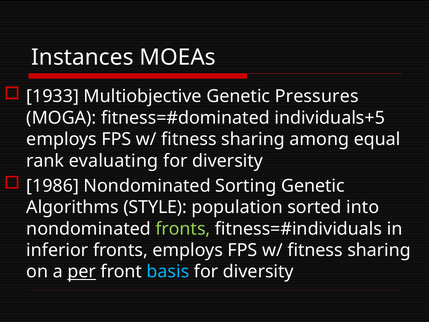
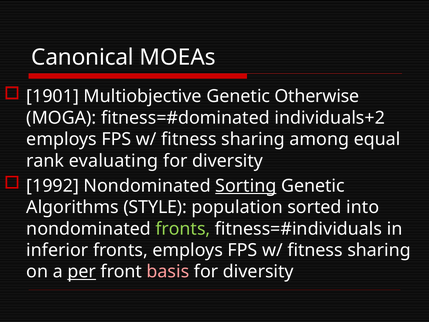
Instances: Instances -> Canonical
1933: 1933 -> 1901
Pressures: Pressures -> Otherwise
individuals+5: individuals+5 -> individuals+2
1986: 1986 -> 1992
Sorting underline: none -> present
basis colour: light blue -> pink
